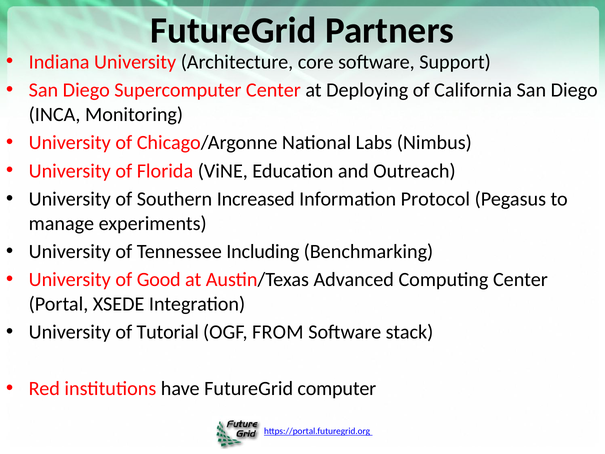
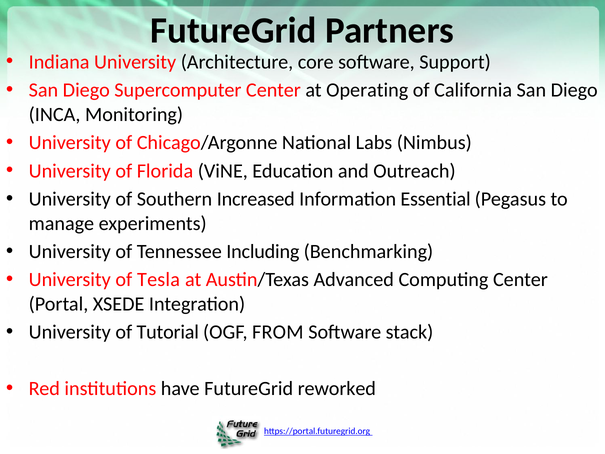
Deploying: Deploying -> Operating
Protocol: Protocol -> Essential
Good: Good -> Tesla
computer: computer -> reworked
